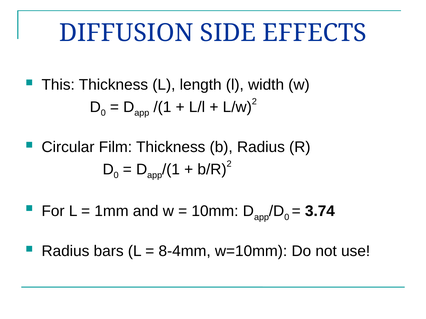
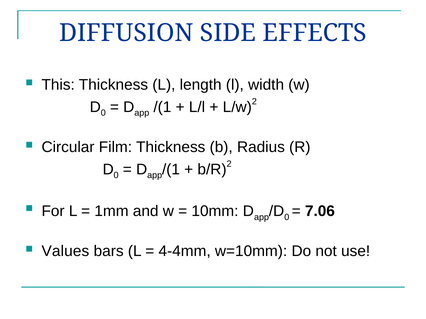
3.74: 3.74 -> 7.06
Radius at (65, 251): Radius -> Values
8-4mm: 8-4mm -> 4-4mm
